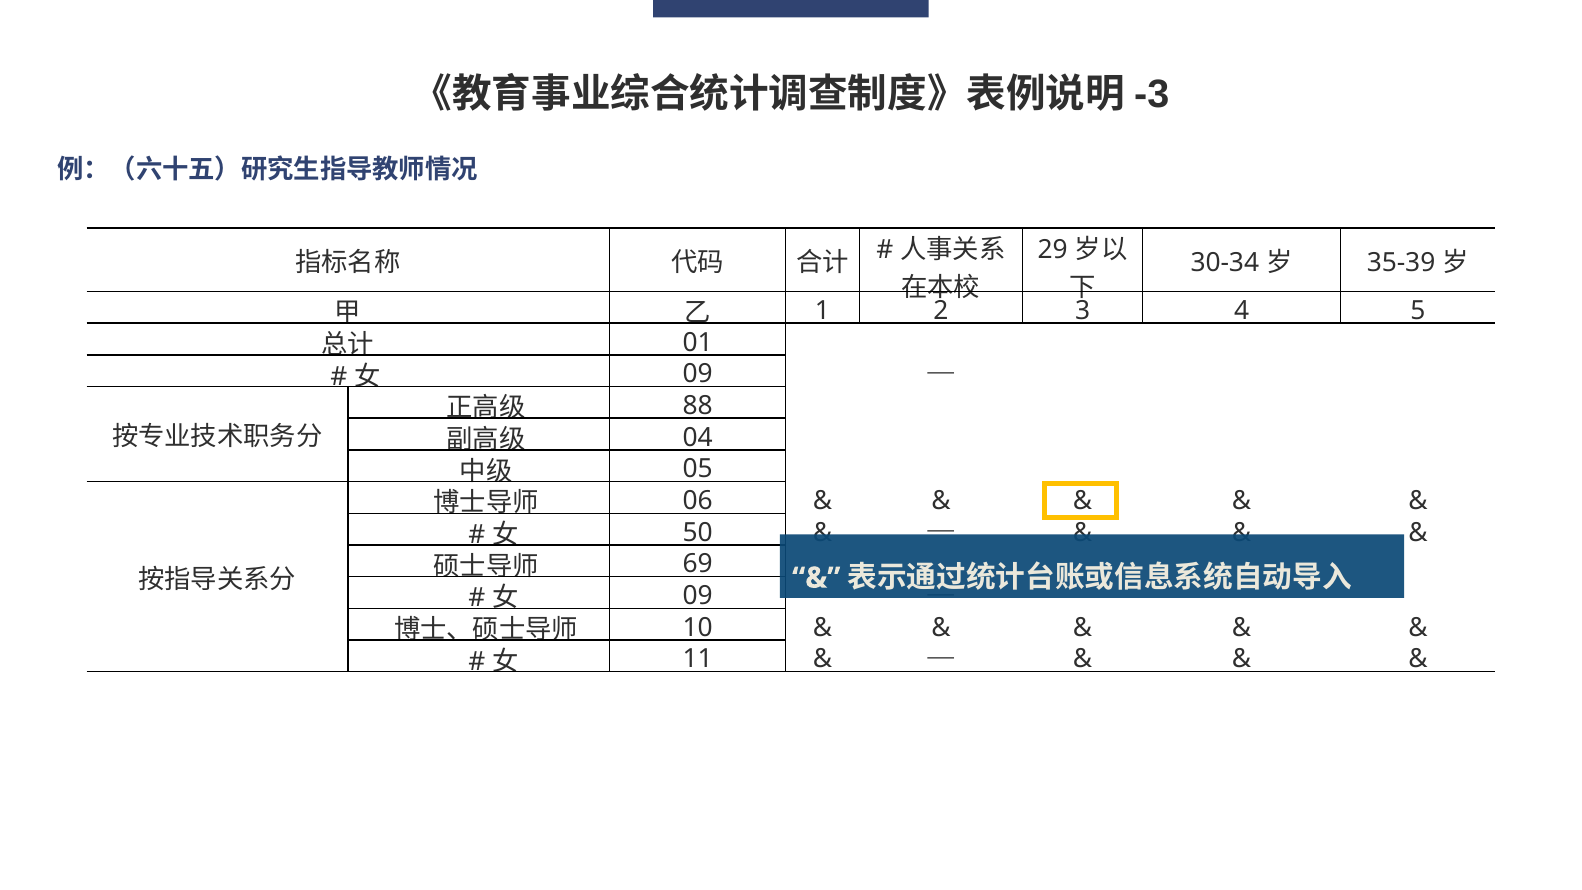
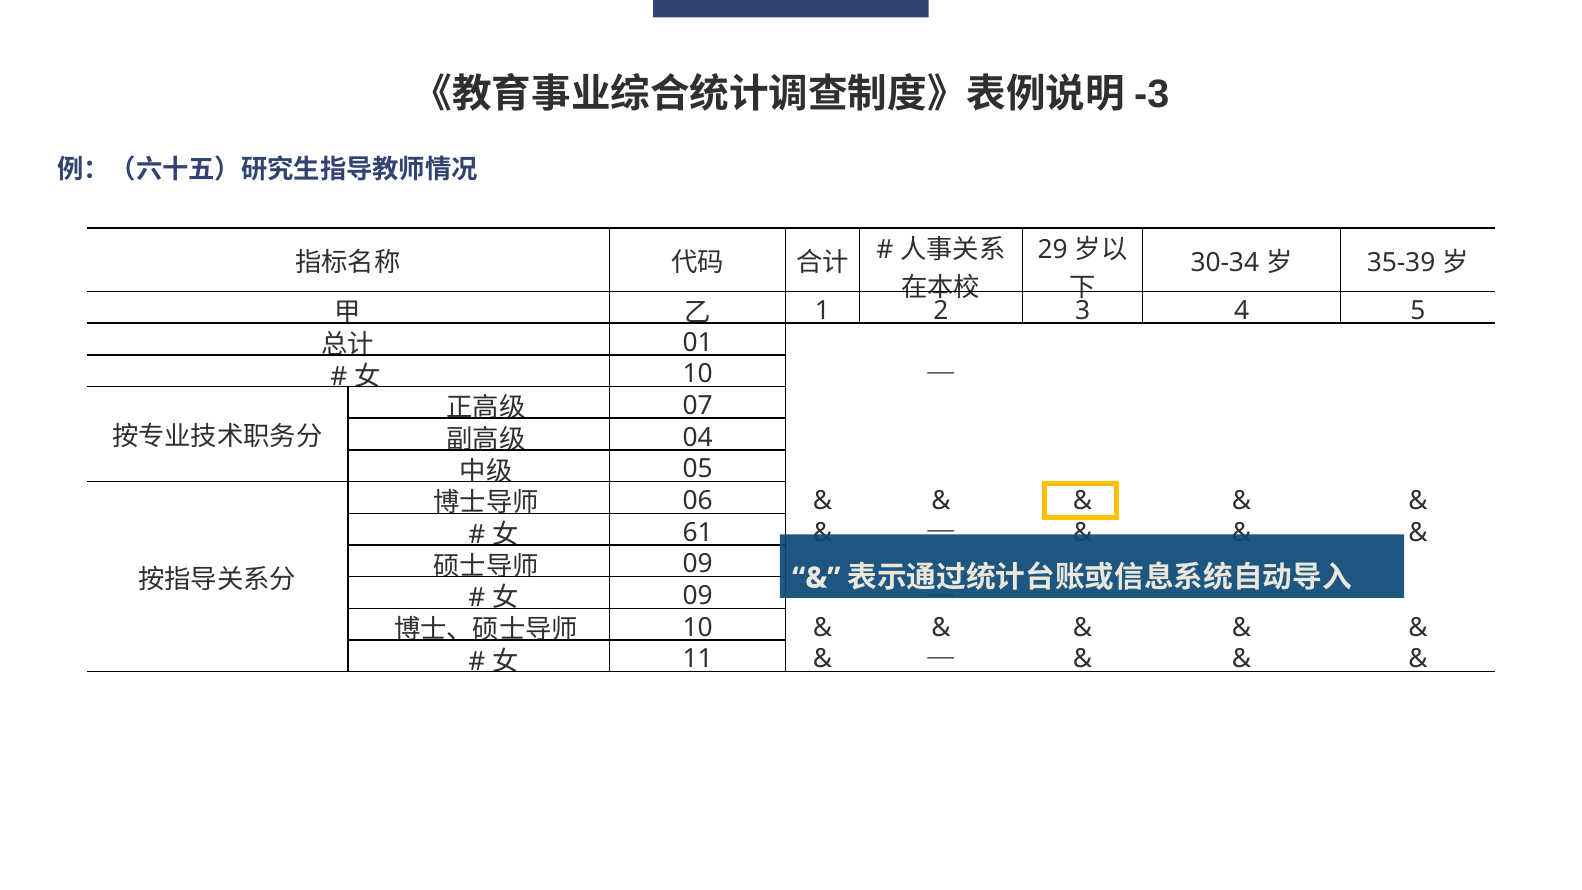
09 at (698, 374): 09 -> 10
88: 88 -> 07
50: 50 -> 61
69 at (698, 564): 69 -> 09
